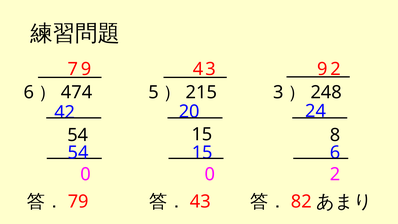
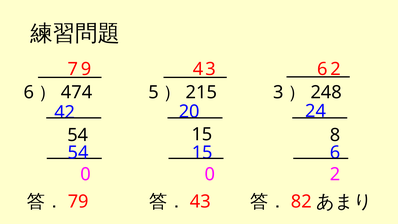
3 9: 9 -> 6
